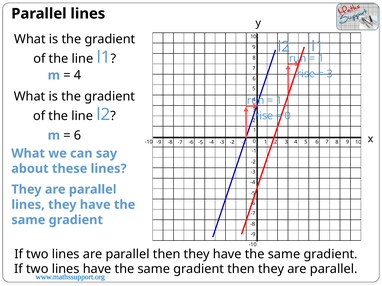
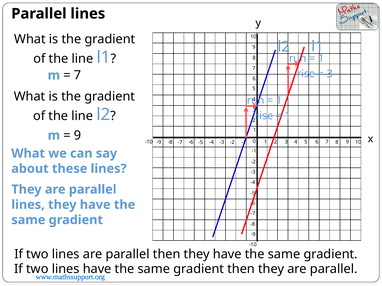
4 at (78, 75): 4 -> 7
0 at (288, 116): 0 -> 1
6 at (78, 136): 6 -> 9
